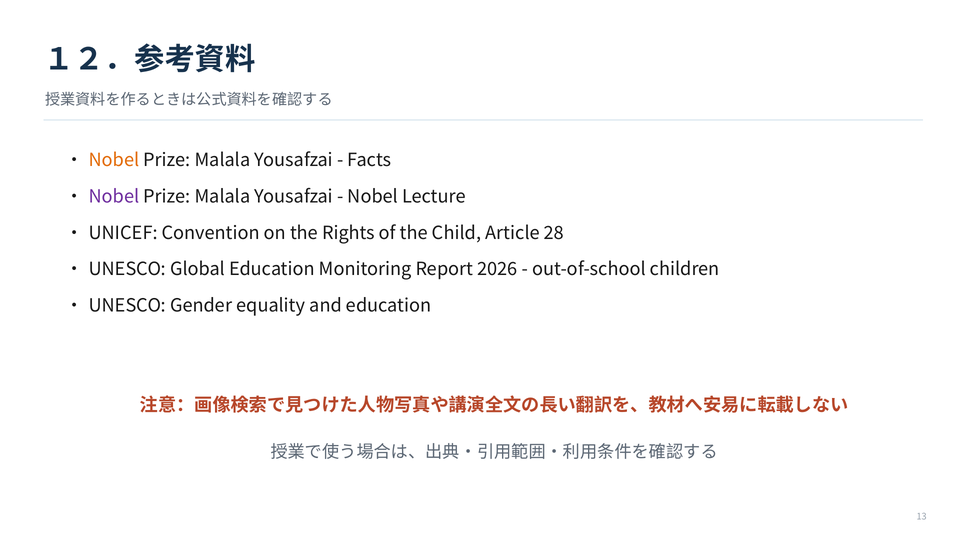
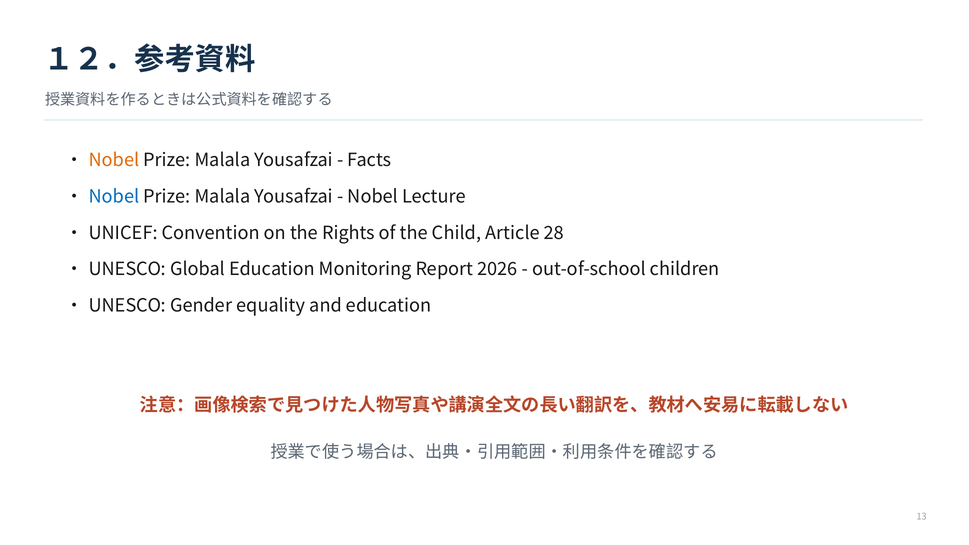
Nobel at (114, 197) colour: purple -> blue
